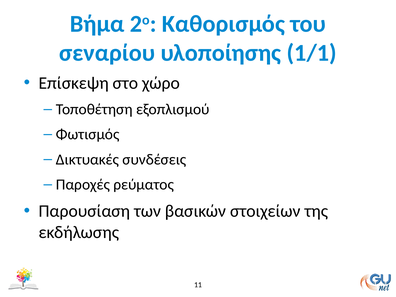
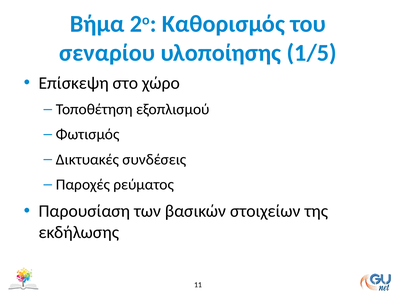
1/1: 1/1 -> 1/5
